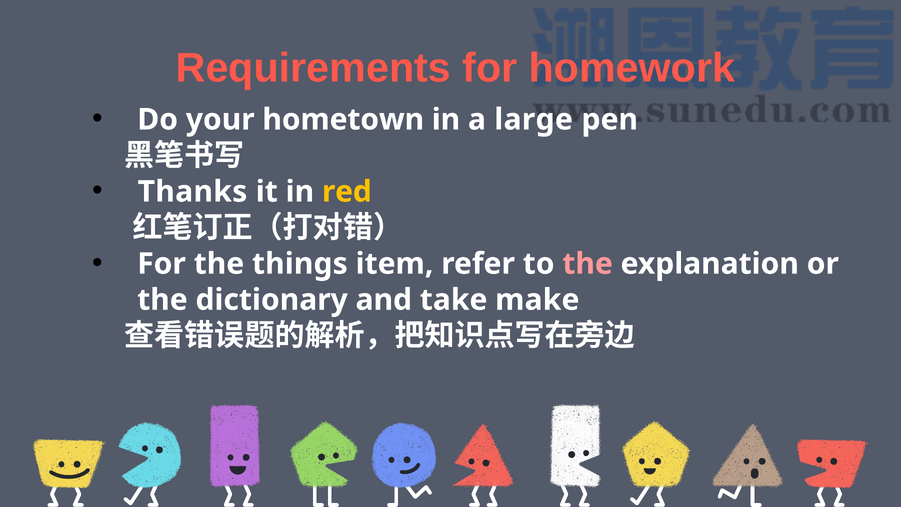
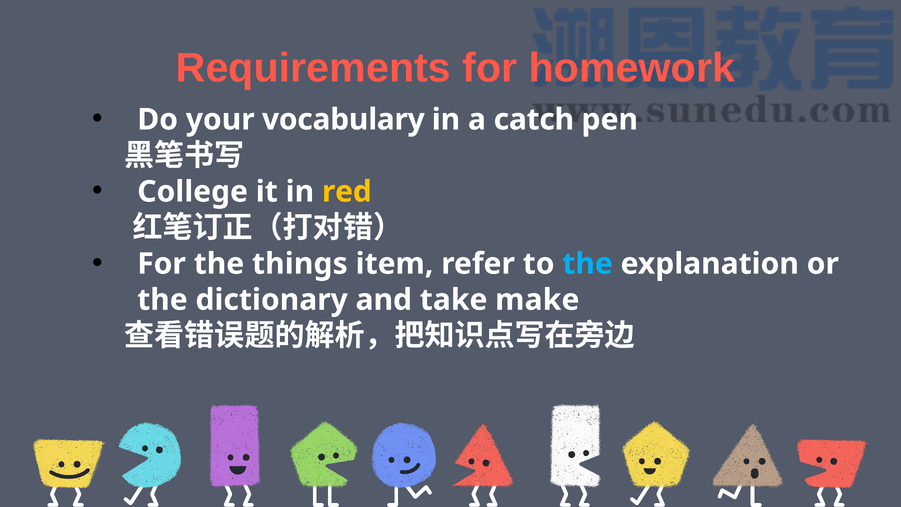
hometown: hometown -> vocabulary
large: large -> catch
Thanks: Thanks -> College
the at (588, 264) colour: pink -> light blue
